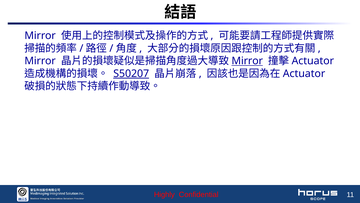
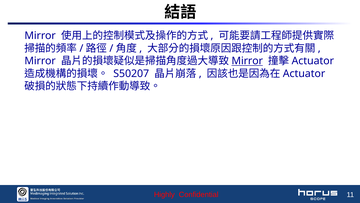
S50207 underline: present -> none
